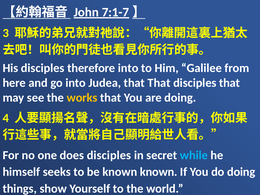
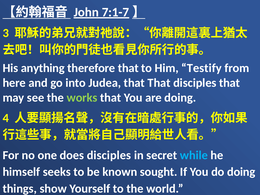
His disciples: disciples -> anything
therefore into: into -> that
Galilee: Galilee -> Testify
works colour: yellow -> light green
known known: known -> sought
